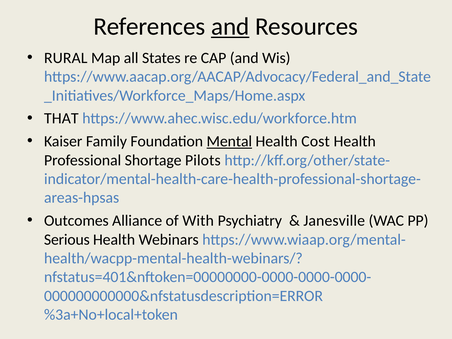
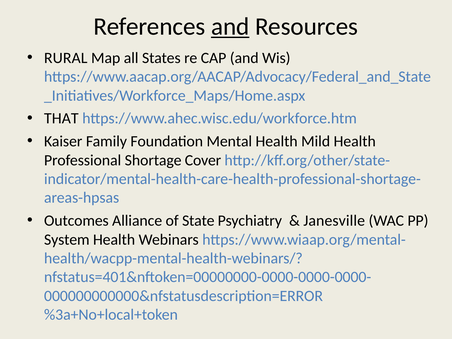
Mental underline: present -> none
Cost: Cost -> Mild
Pilots: Pilots -> Cover
With: With -> State
Serious: Serious -> System
